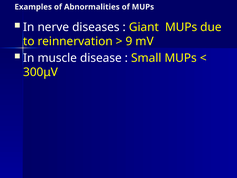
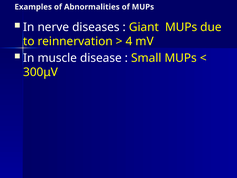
9: 9 -> 4
